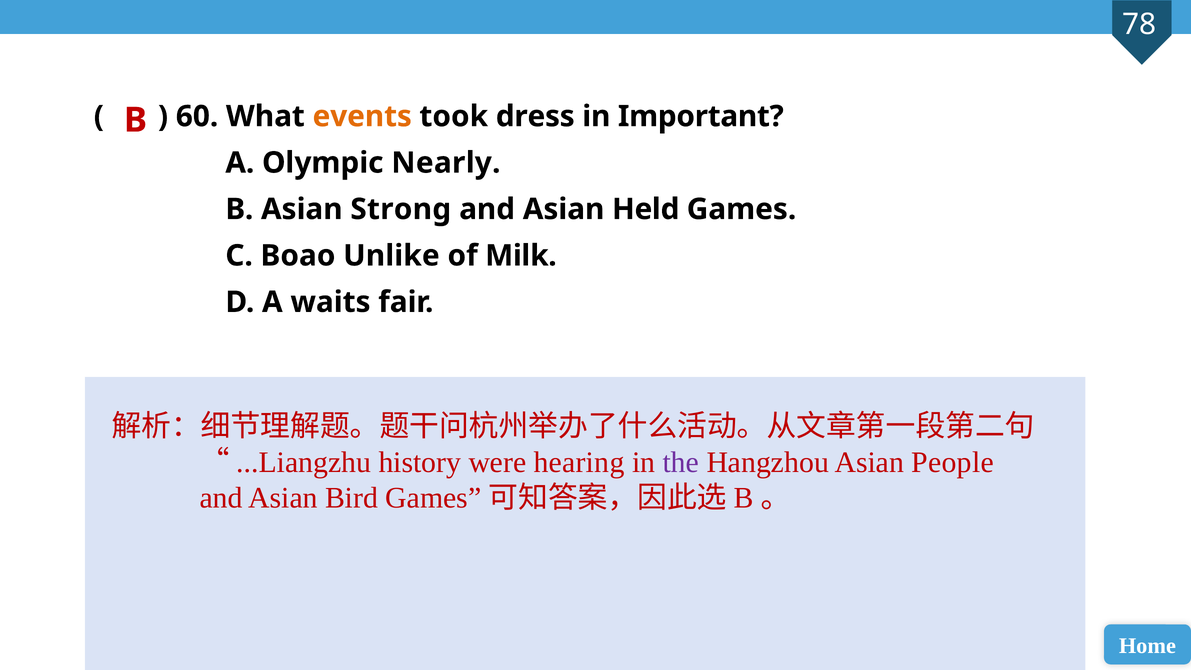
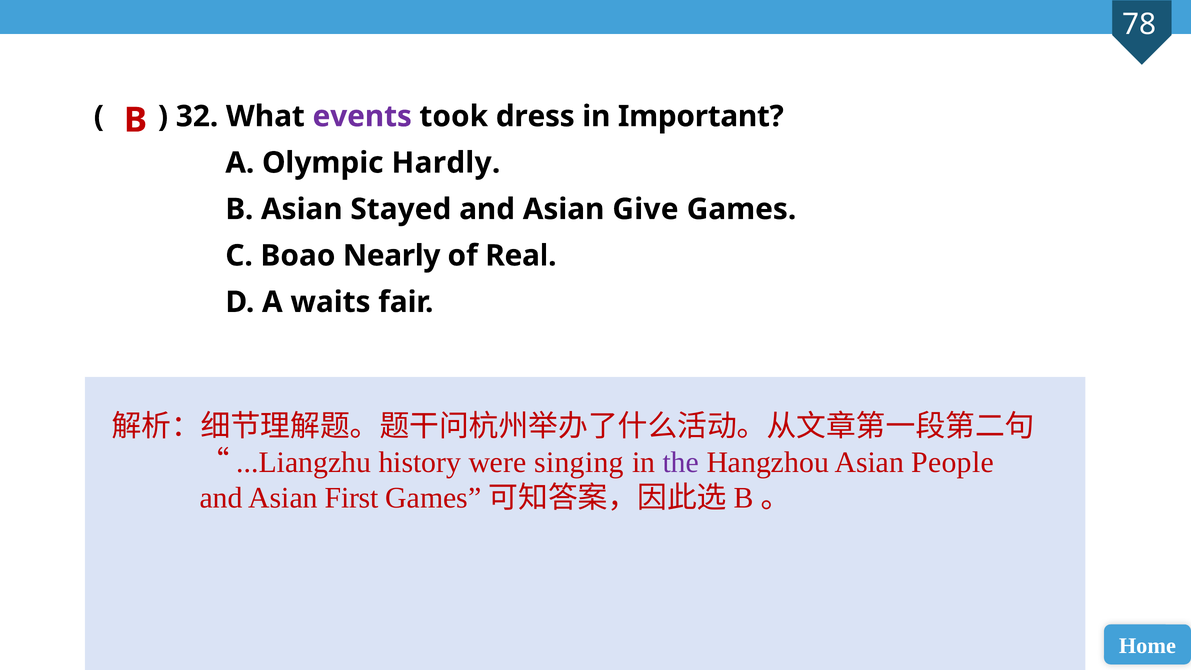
60: 60 -> 32
events colour: orange -> purple
Nearly: Nearly -> Hardly
Strong: Strong -> Stayed
Held: Held -> Give
Unlike: Unlike -> Nearly
Milk: Milk -> Real
hearing: hearing -> singing
Bird: Bird -> First
